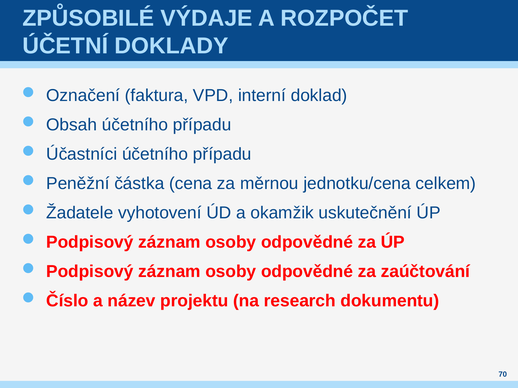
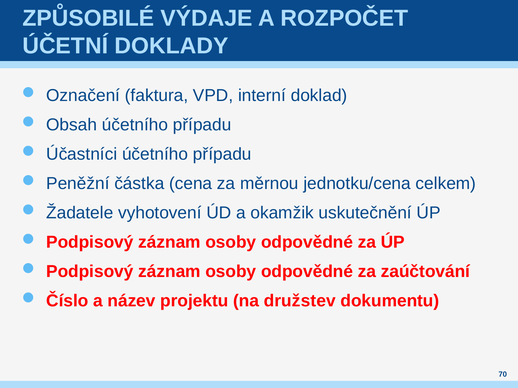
research: research -> družstev
